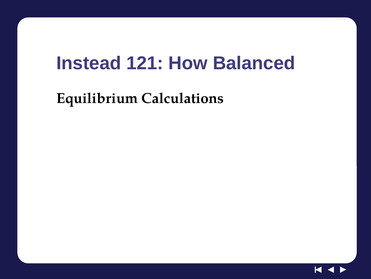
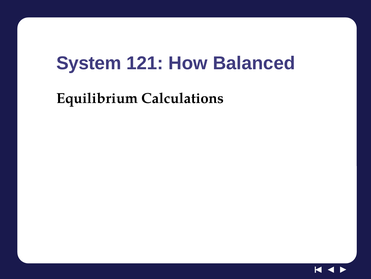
Instead: Instead -> System
